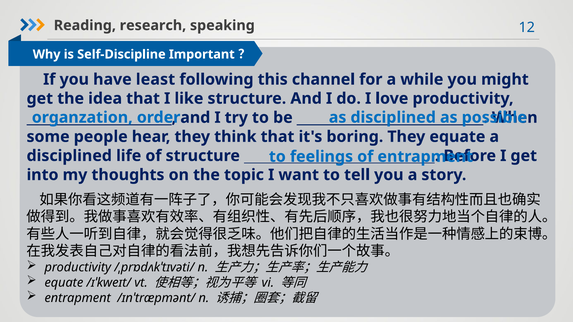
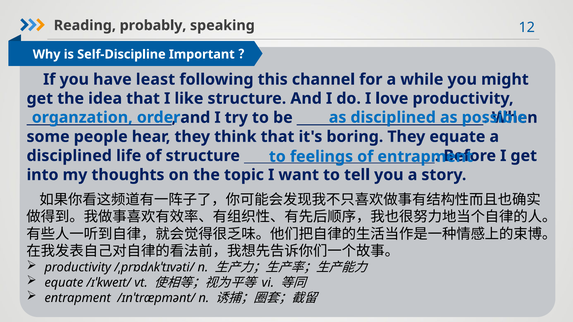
research: research -> probably
